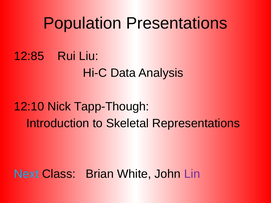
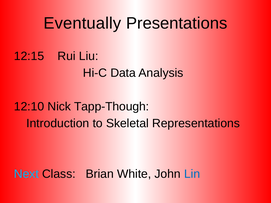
Population: Population -> Eventually
12:85: 12:85 -> 12:15
Lin colour: purple -> blue
